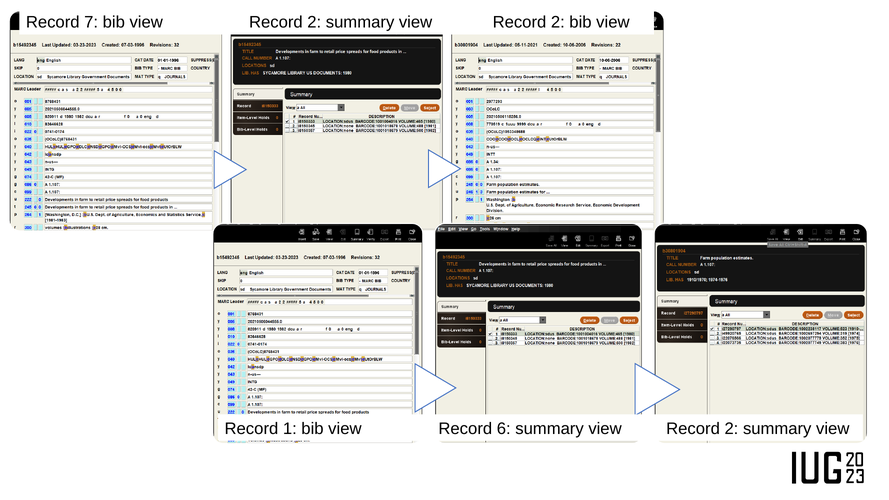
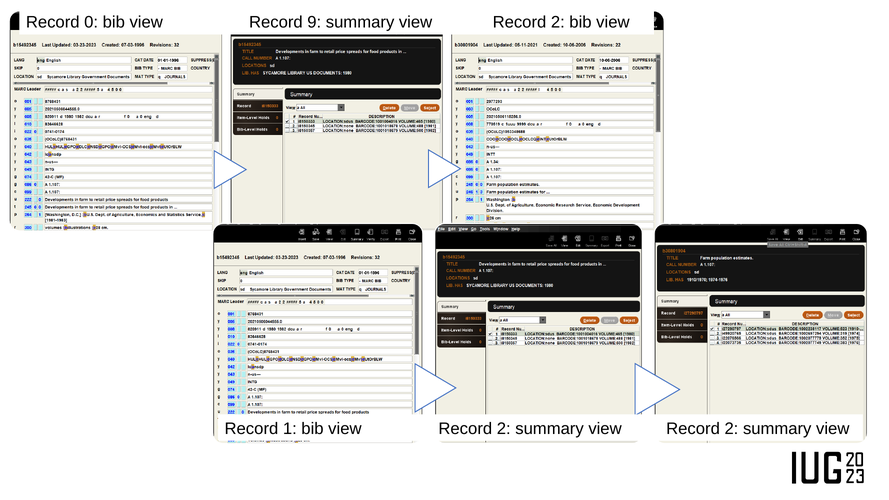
7: 7 -> 0
bib view Record 2: 2 -> 9
bib view Record 6: 6 -> 2
